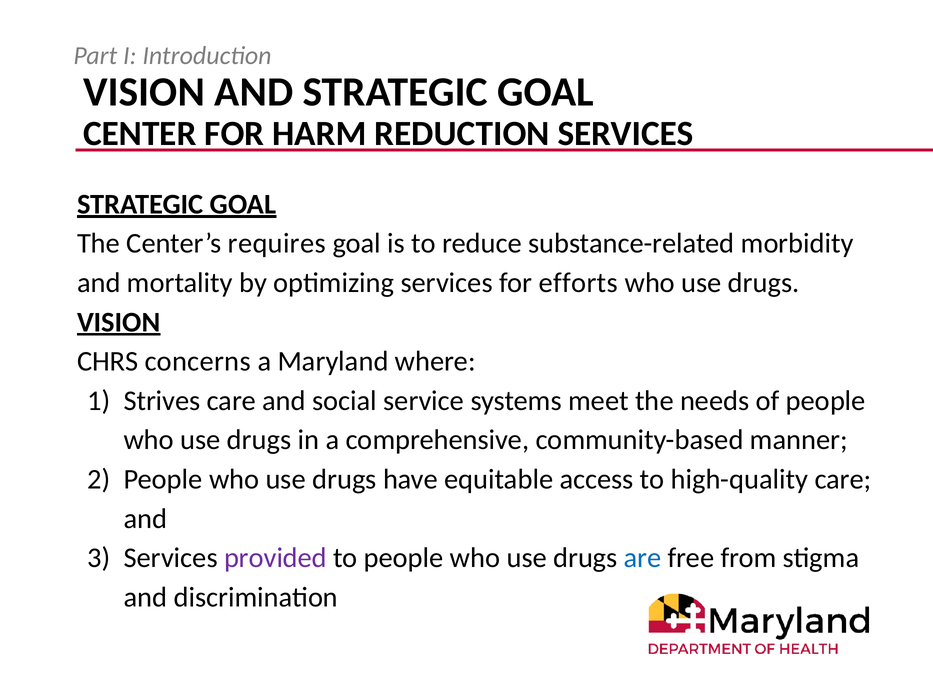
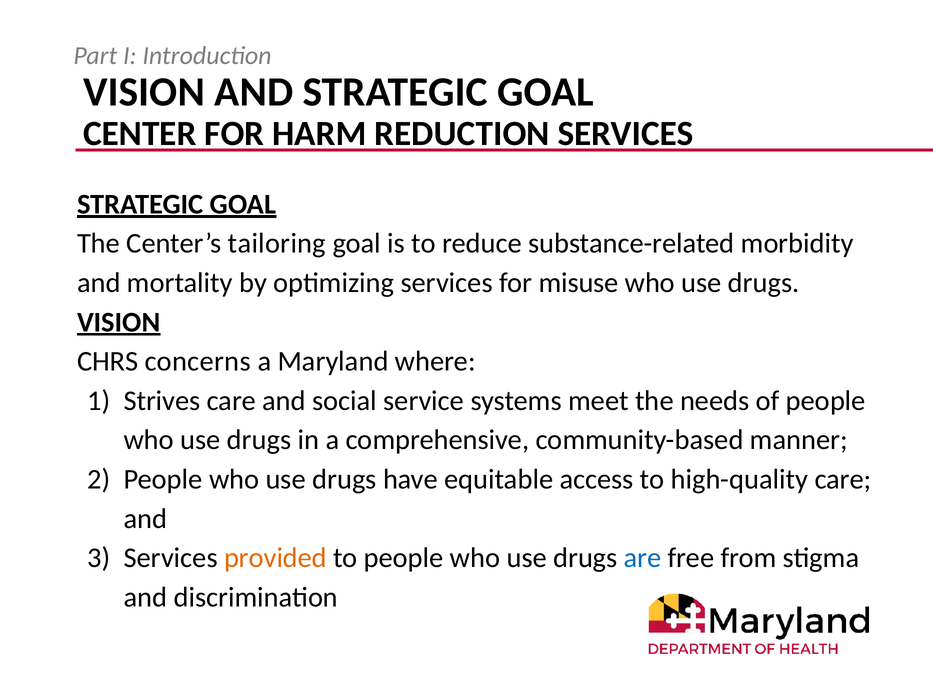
requires: requires -> tailoring
efforts: efforts -> misuse
provided colour: purple -> orange
